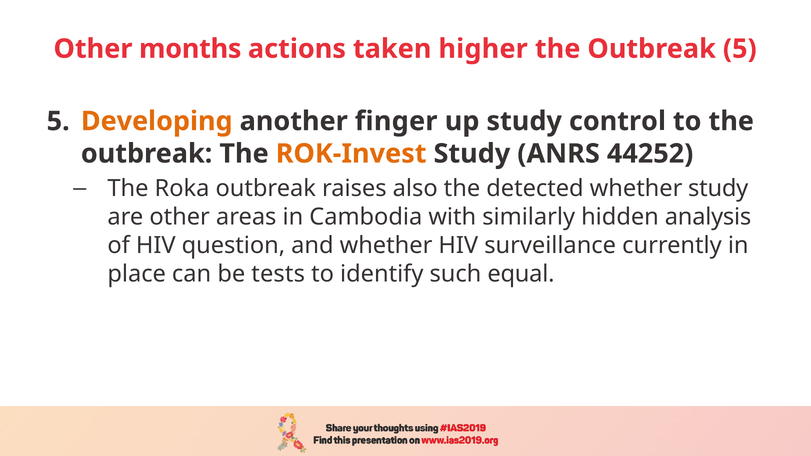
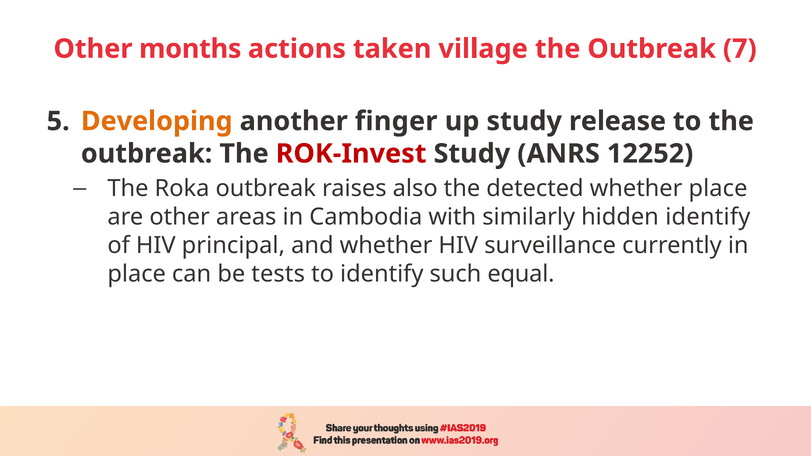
higher: higher -> village
Outbreak 5: 5 -> 7
control: control -> release
ROK-Invest colour: orange -> red
44252: 44252 -> 12252
whether study: study -> place
hidden analysis: analysis -> identify
question: question -> principal
